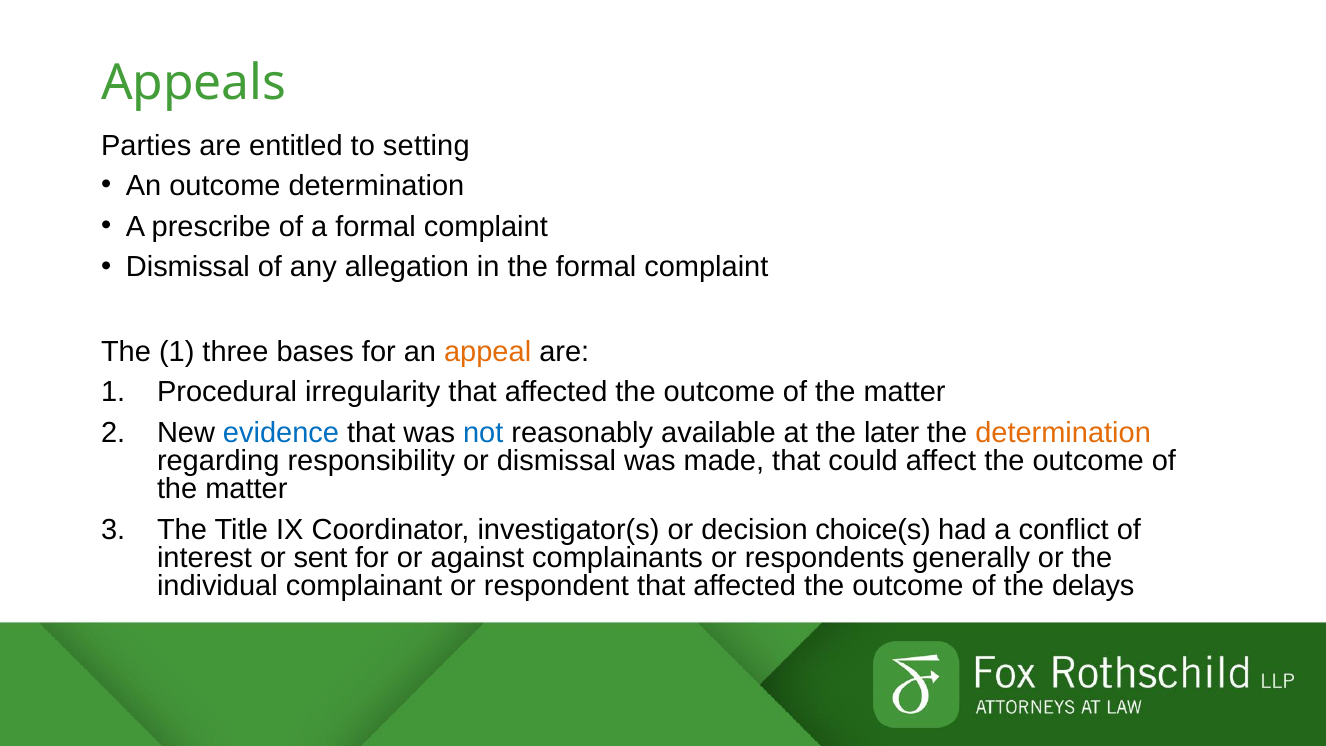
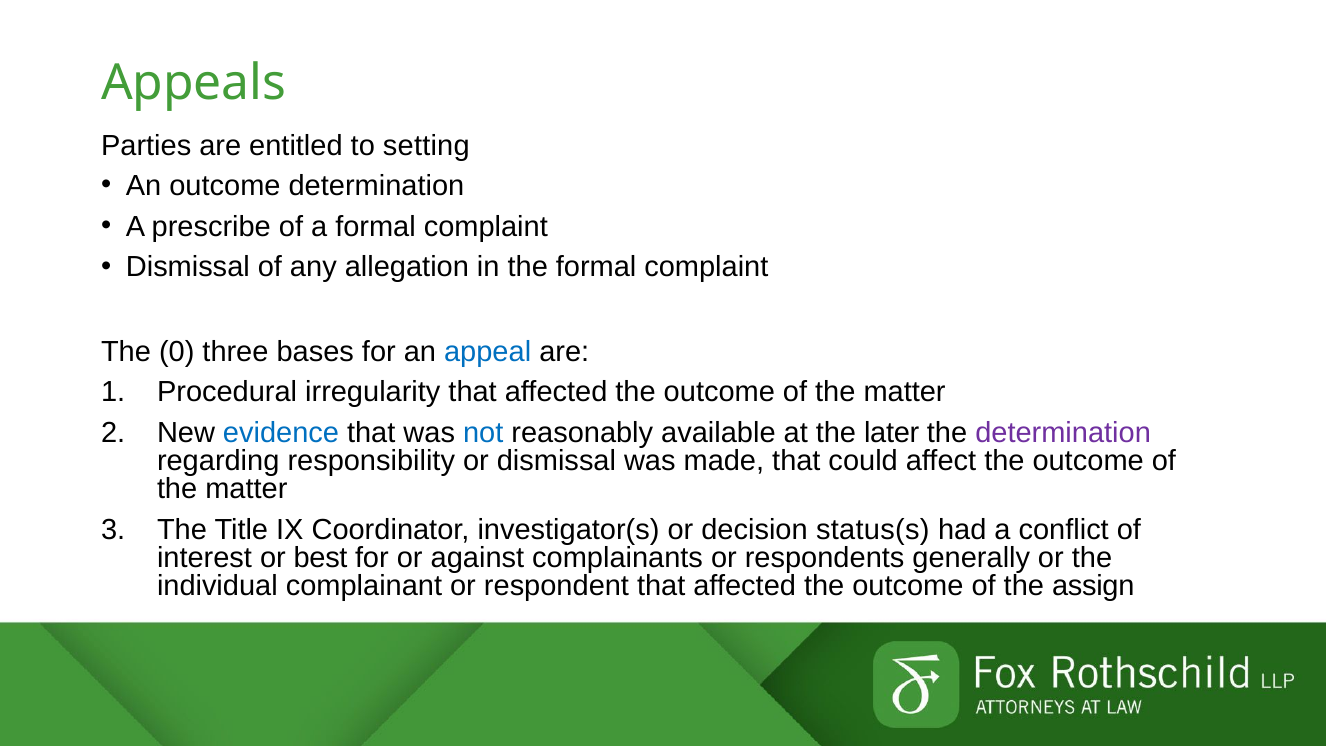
The 1: 1 -> 0
appeal colour: orange -> blue
determination at (1063, 433) colour: orange -> purple
choice(s: choice(s -> status(s
sent: sent -> best
delays: delays -> assign
